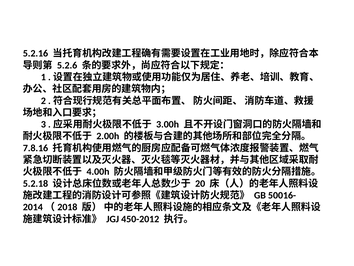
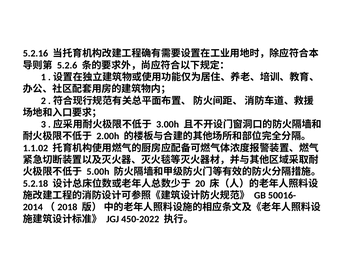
7.8.16: 7.8.16 -> 1.1.02
4.00h: 4.00h -> 5.00h
450-2012: 450-2012 -> 450-2022
